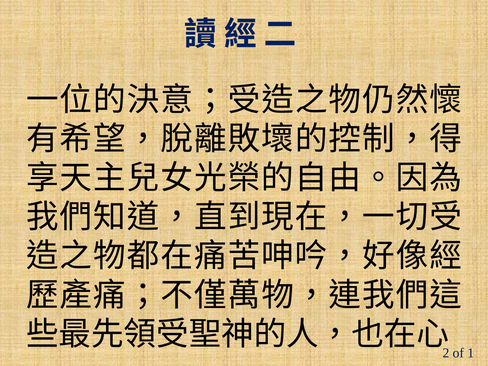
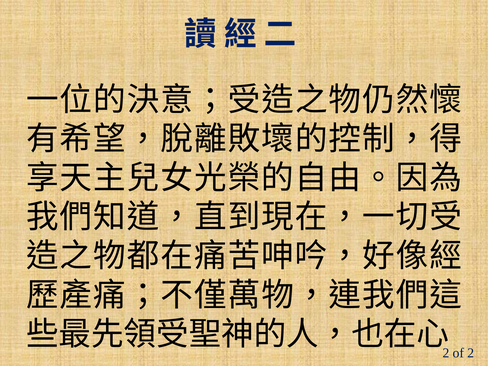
of 1: 1 -> 2
